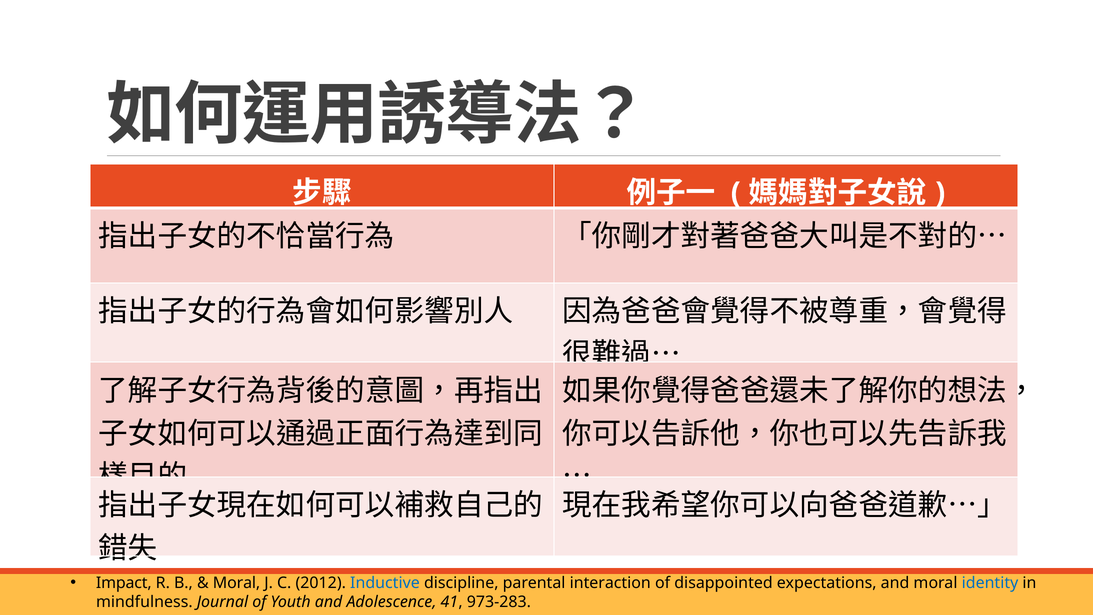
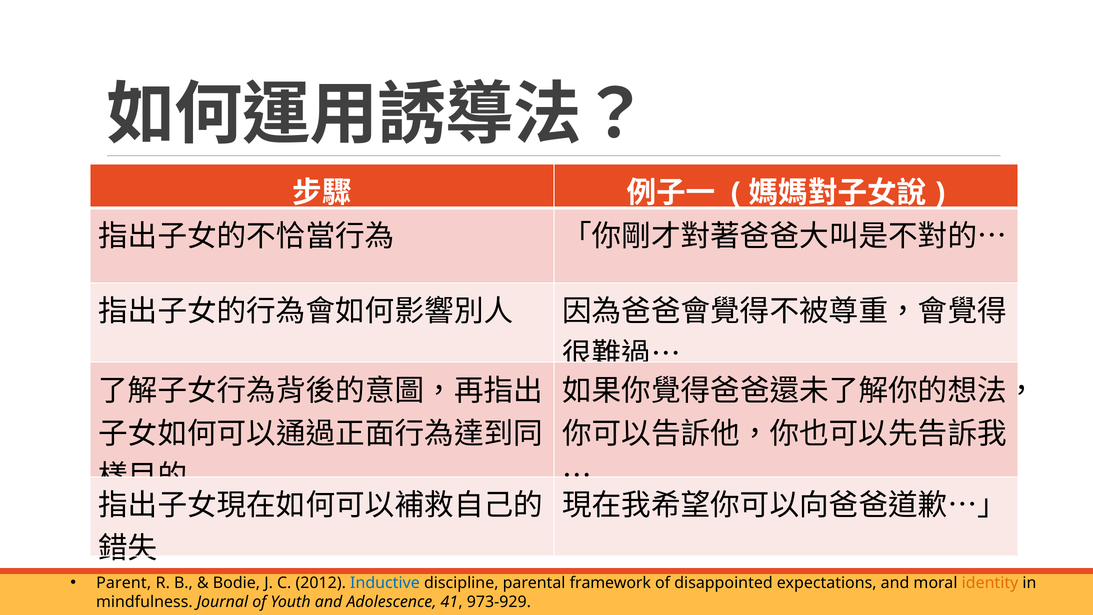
Impact: Impact -> Parent
Moral at (237, 583): Moral -> Bodie
interaction: interaction -> framework
identity colour: blue -> orange
973-283: 973-283 -> 973-929
